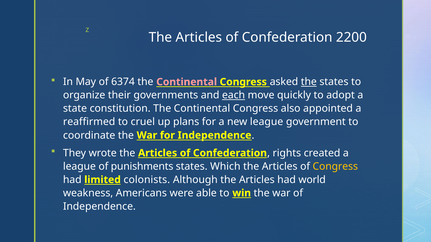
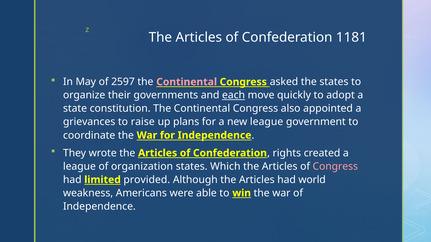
2200: 2200 -> 1181
6374: 6374 -> 2597
the at (309, 82) underline: present -> none
reaffirmed: reaffirmed -> grievances
cruel: cruel -> raise
punishments: punishments -> organization
Congress at (335, 167) colour: yellow -> pink
colonists: colonists -> provided
